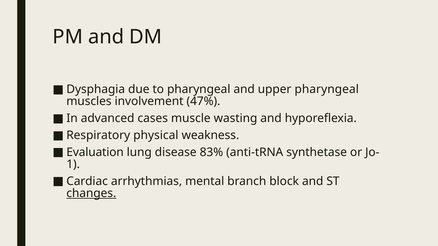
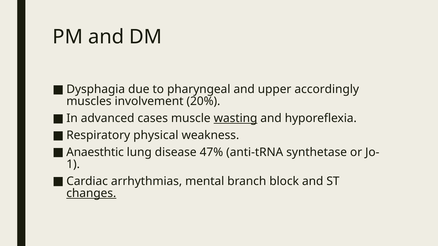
upper pharyngeal: pharyngeal -> accordingly
47%: 47% -> 20%
wasting underline: none -> present
Evaluation: Evaluation -> Anaesthtic
83%: 83% -> 47%
